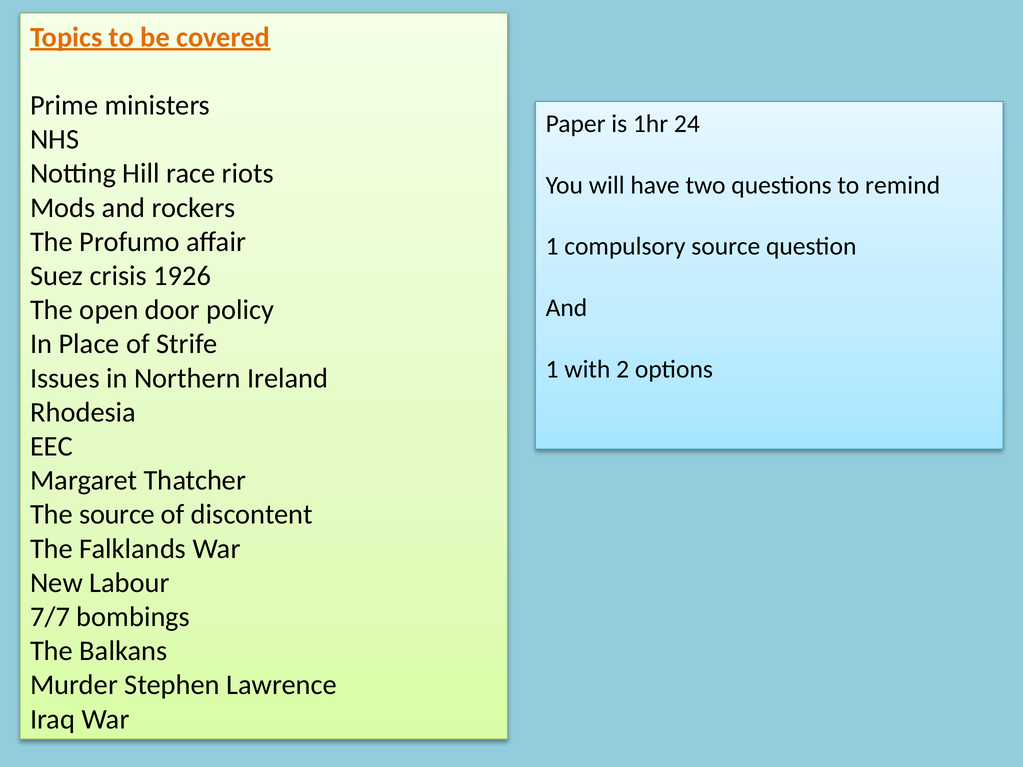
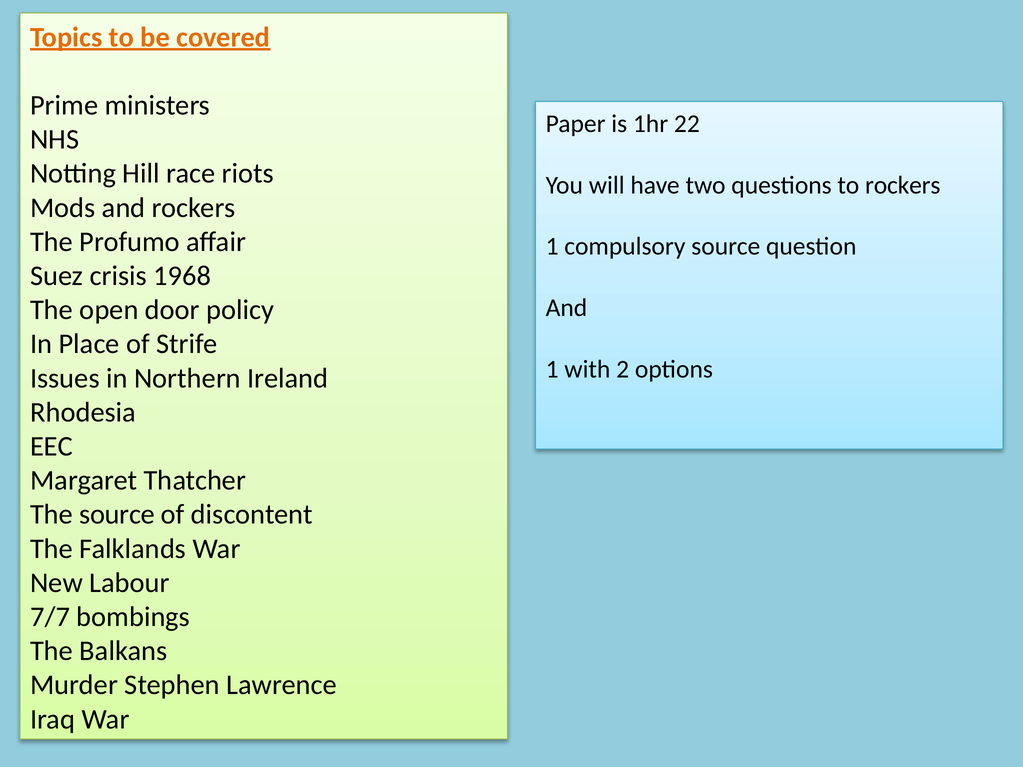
24: 24 -> 22
to remind: remind -> rockers
1926: 1926 -> 1968
